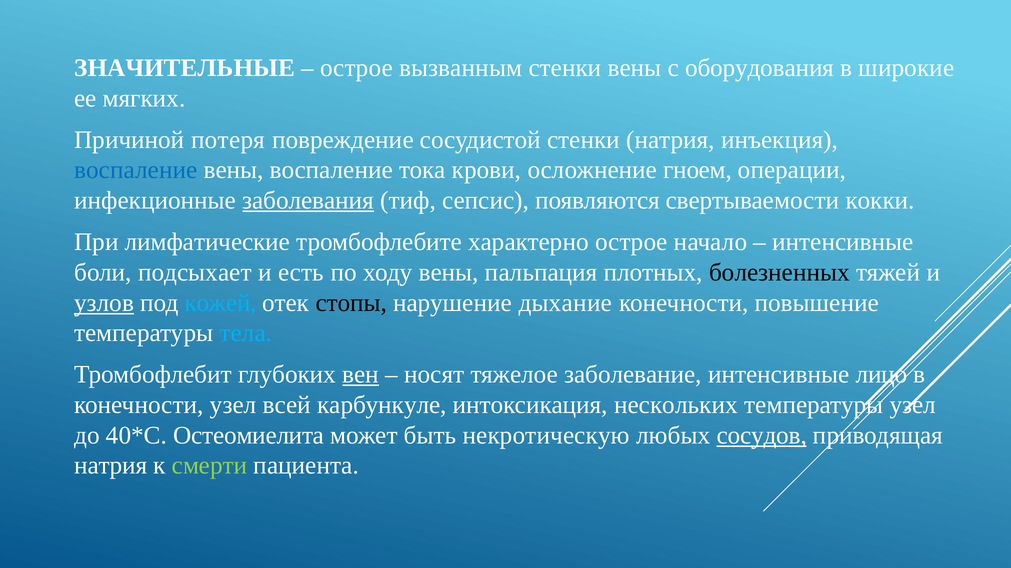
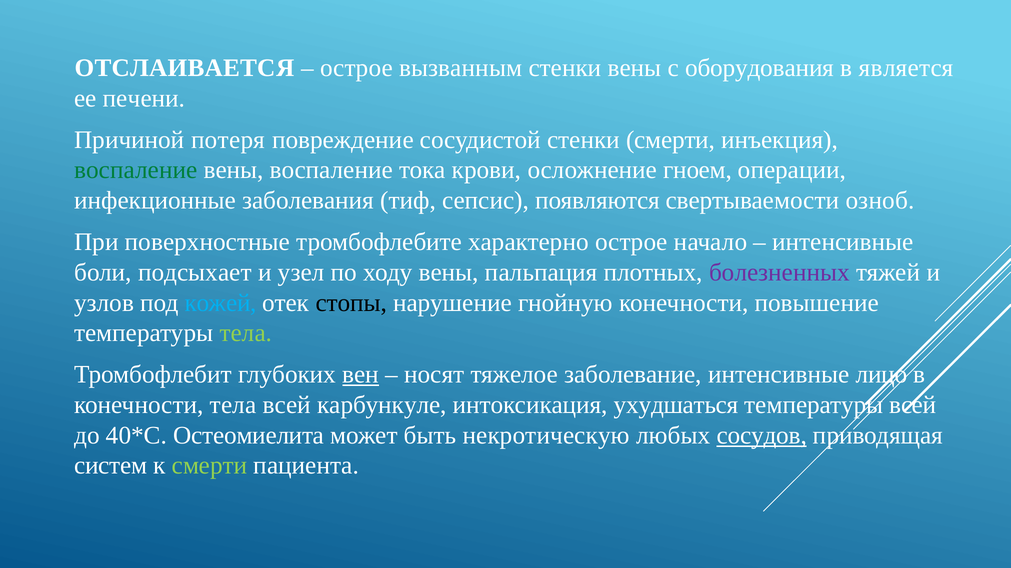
ЗНАЧИТЕЛЬНЫЕ: ЗНАЧИТЕЛЬНЫЕ -> ОТСЛАИВАЕТСЯ
широкие: широкие -> является
мягких: мягких -> печени
стенки натрия: натрия -> смерти
воспаление at (136, 170) colour: blue -> green
заболевания underline: present -> none
кокки: кокки -> озноб
лимфатические: лимфатические -> поверхностные
есть: есть -> узел
болезненных colour: black -> purple
узлов underline: present -> none
дыхание: дыхание -> гнойную
тела at (246, 333) colour: light blue -> light green
конечности узел: узел -> тела
нескольких: нескольких -> ухудшаться
температуры узел: узел -> всей
натрия at (111, 466): натрия -> систем
